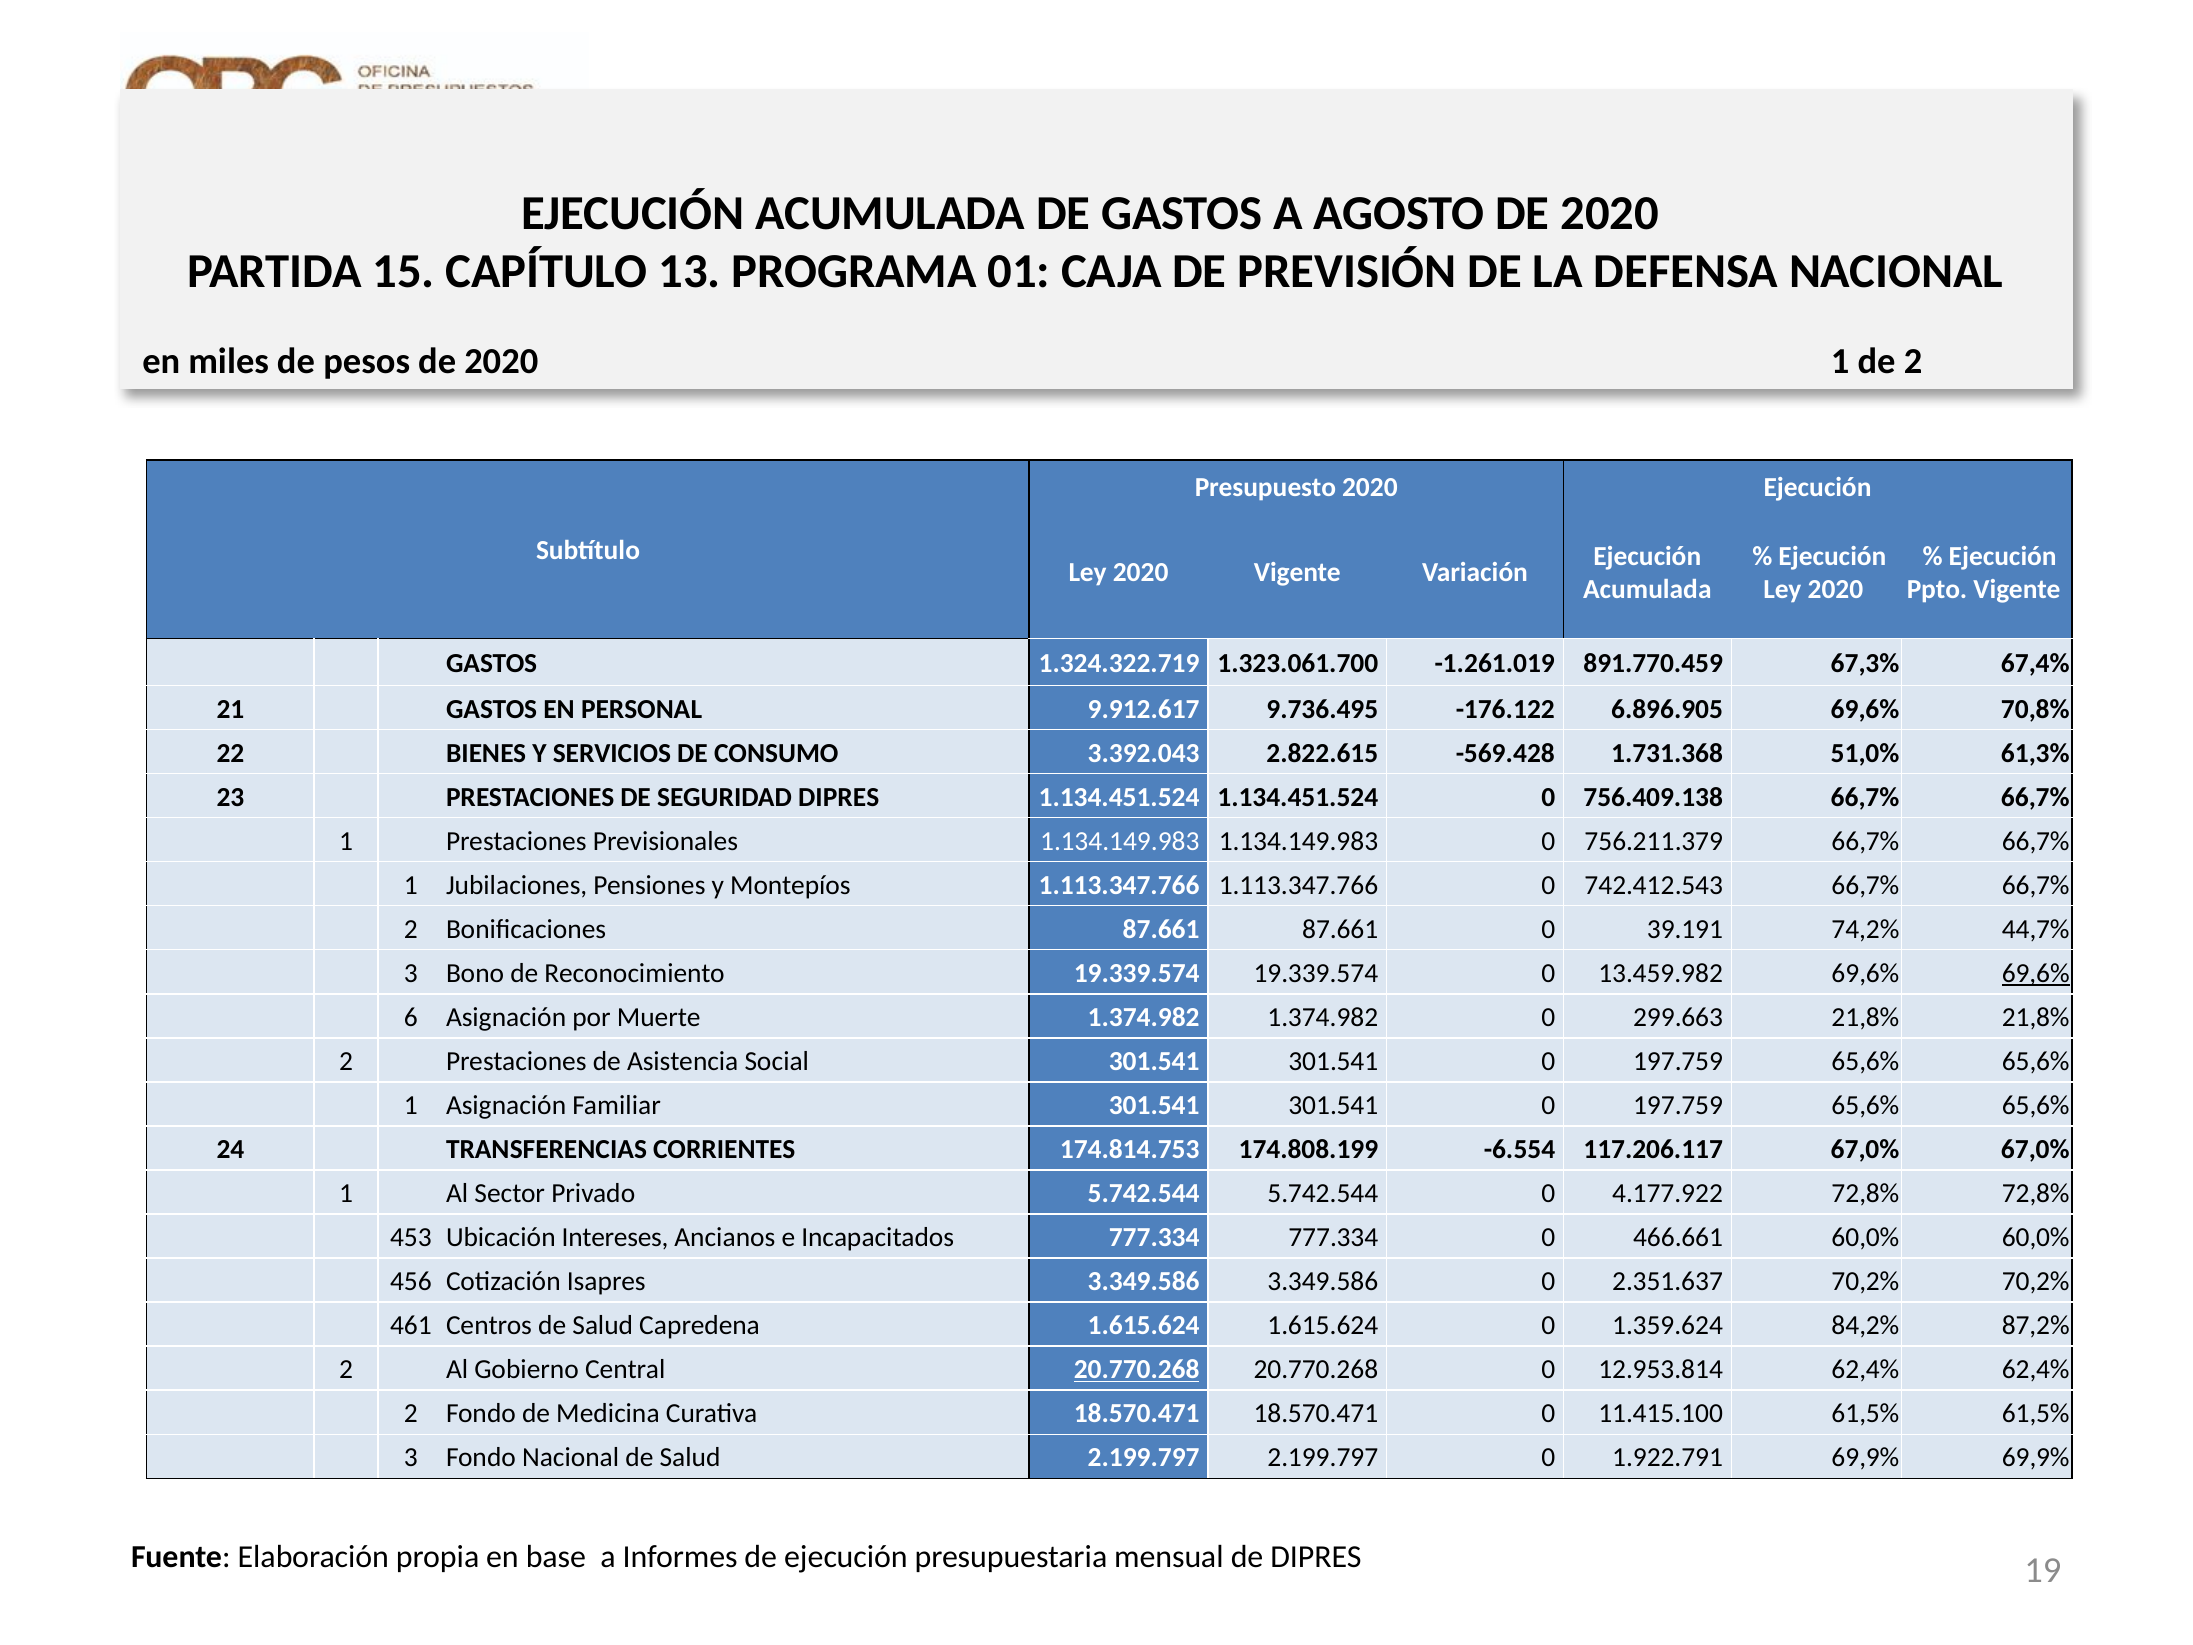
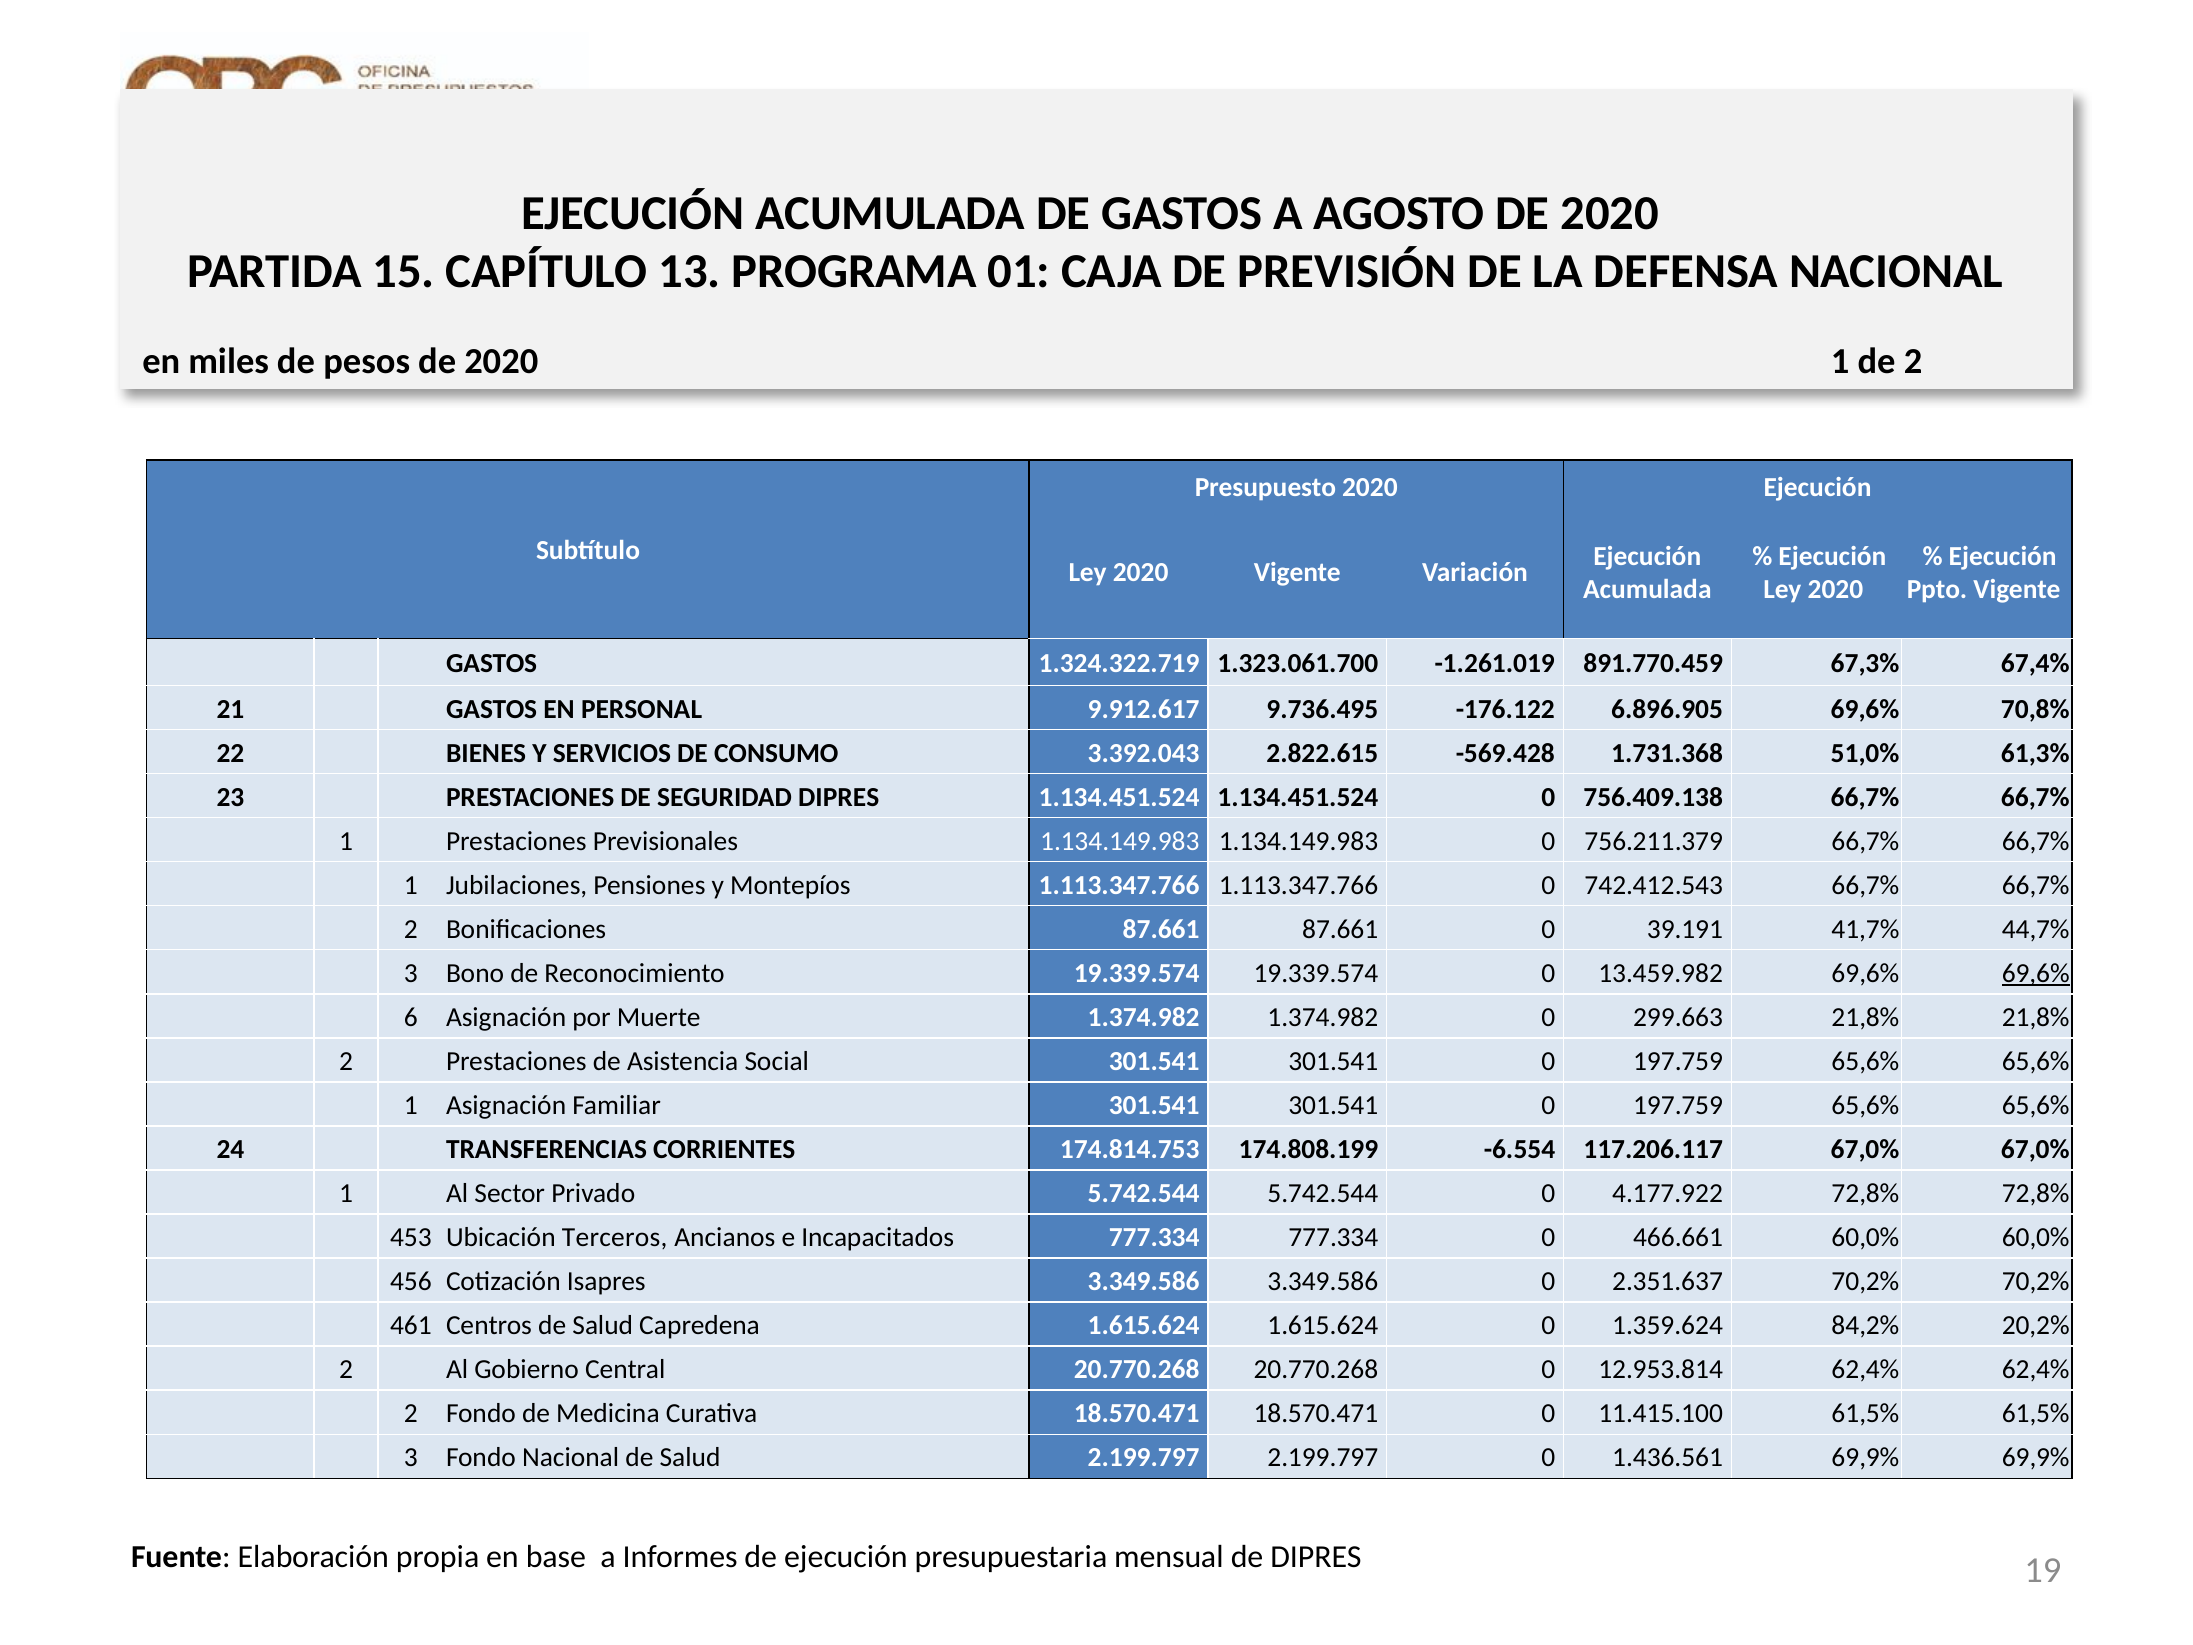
74,2%: 74,2% -> 41,7%
Intereses: Intereses -> Terceros
87,2%: 87,2% -> 20,2%
20.770.268 at (1137, 1369) underline: present -> none
1.922.791: 1.922.791 -> 1.436.561
